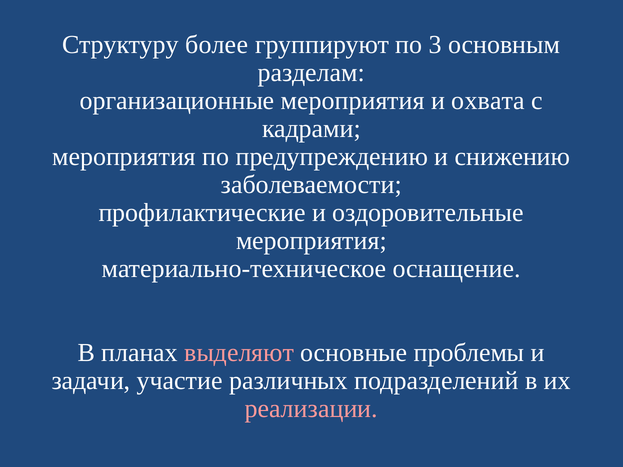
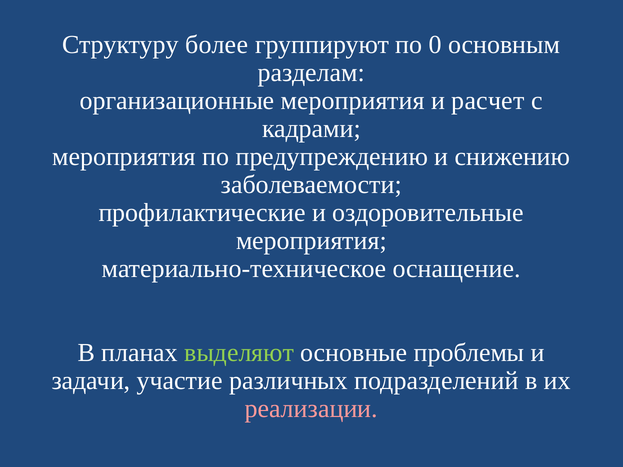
3: 3 -> 0
охвата: охвата -> расчет
выделяют colour: pink -> light green
